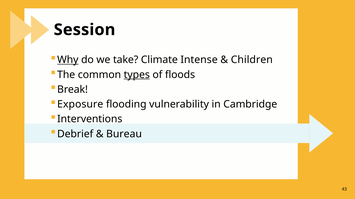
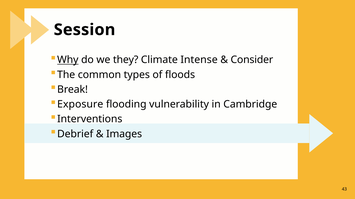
take: take -> they
Children: Children -> Consider
types underline: present -> none
Bureau: Bureau -> Images
